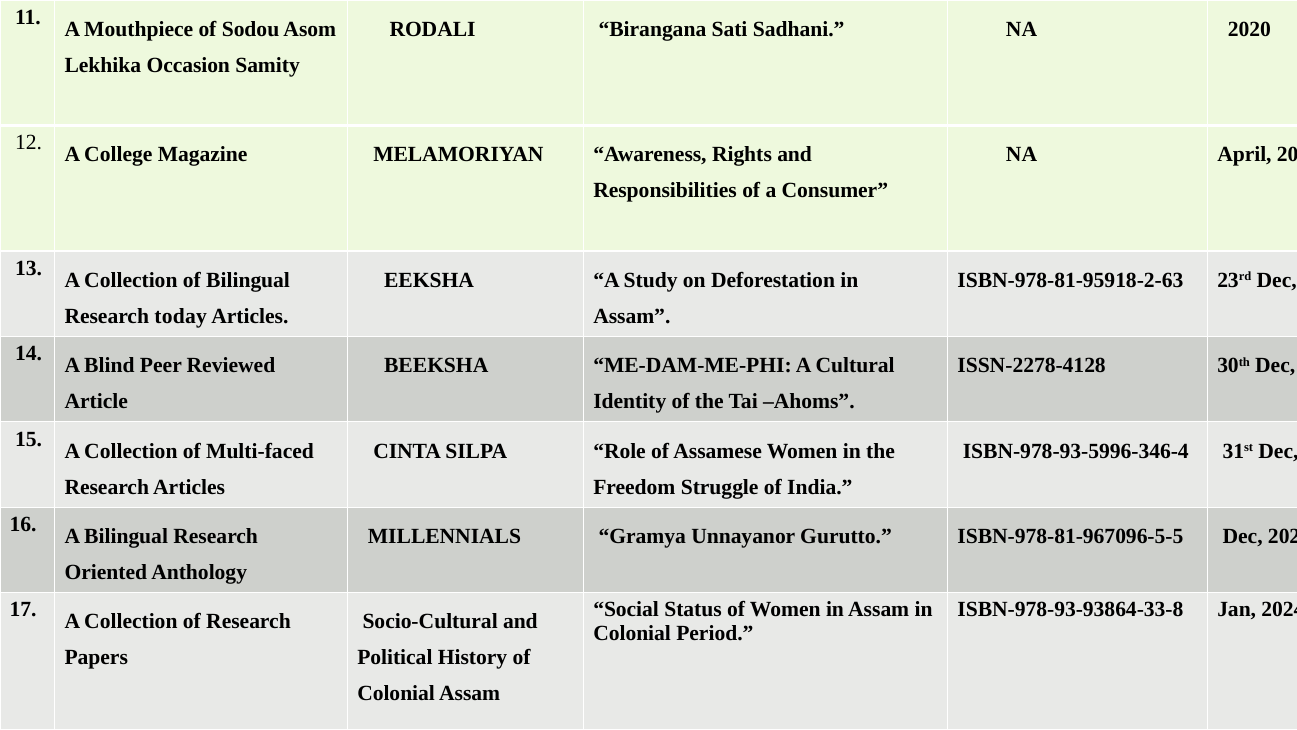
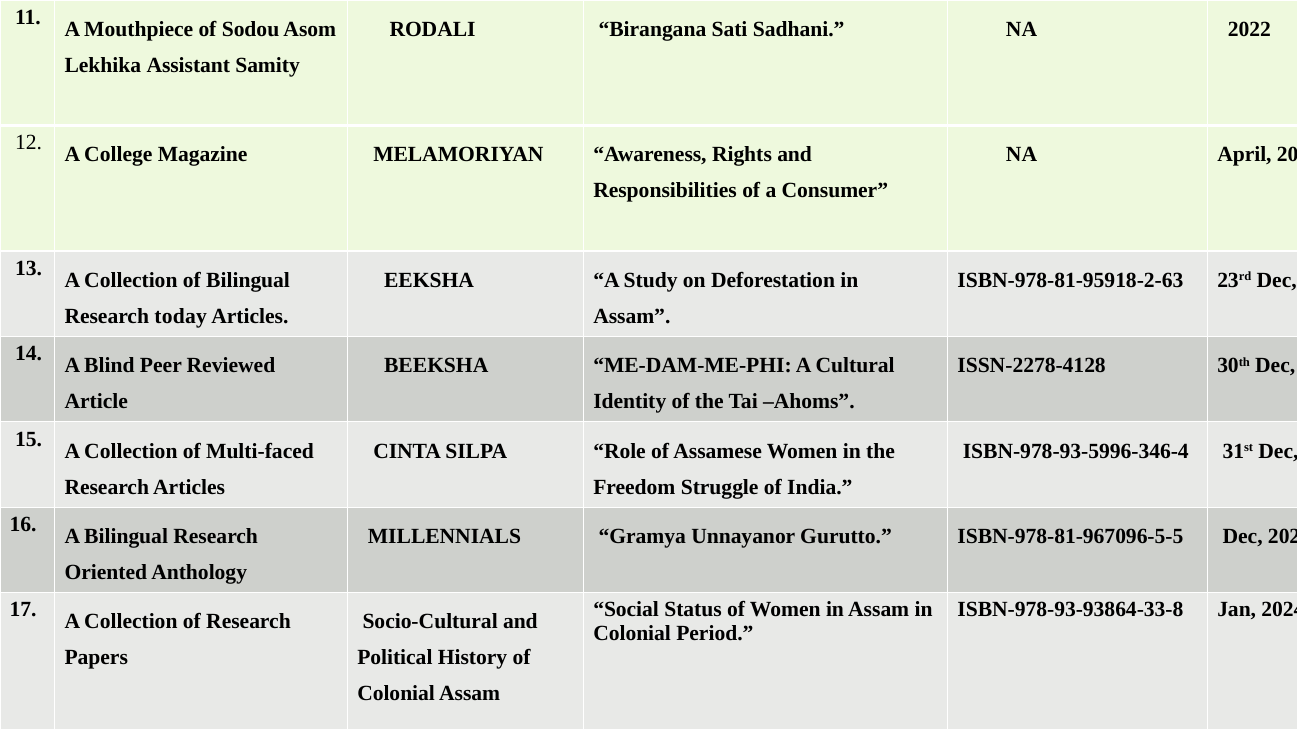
2020: 2020 -> 2022
Occasion: Occasion -> Assistant
